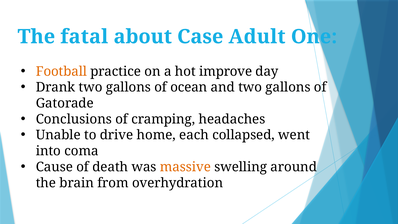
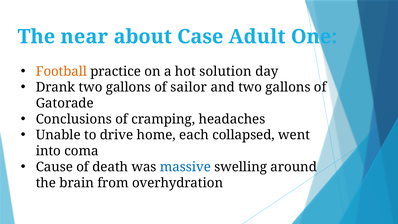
fatal: fatal -> near
improve: improve -> solution
ocean: ocean -> sailor
massive colour: orange -> blue
